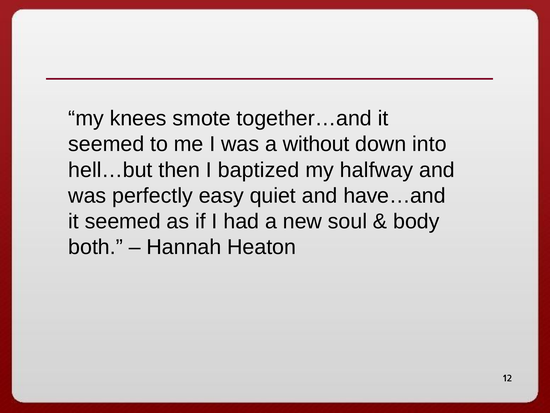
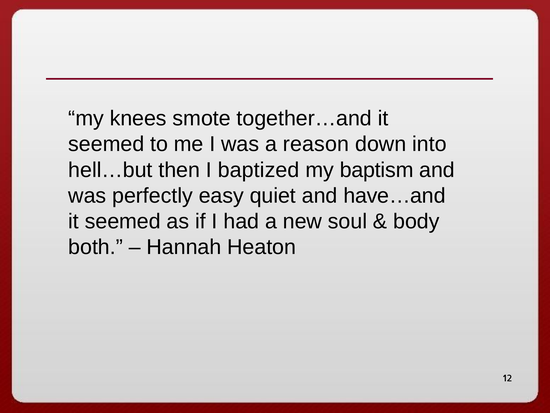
without: without -> reason
halfway: halfway -> baptism
